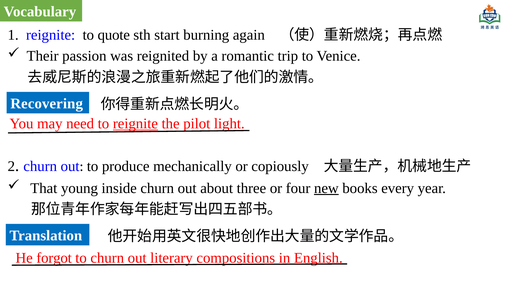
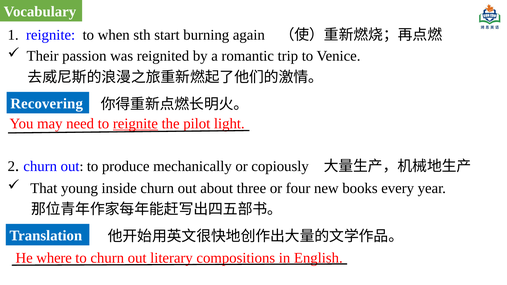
quote: quote -> when
new underline: present -> none
forgot: forgot -> where
